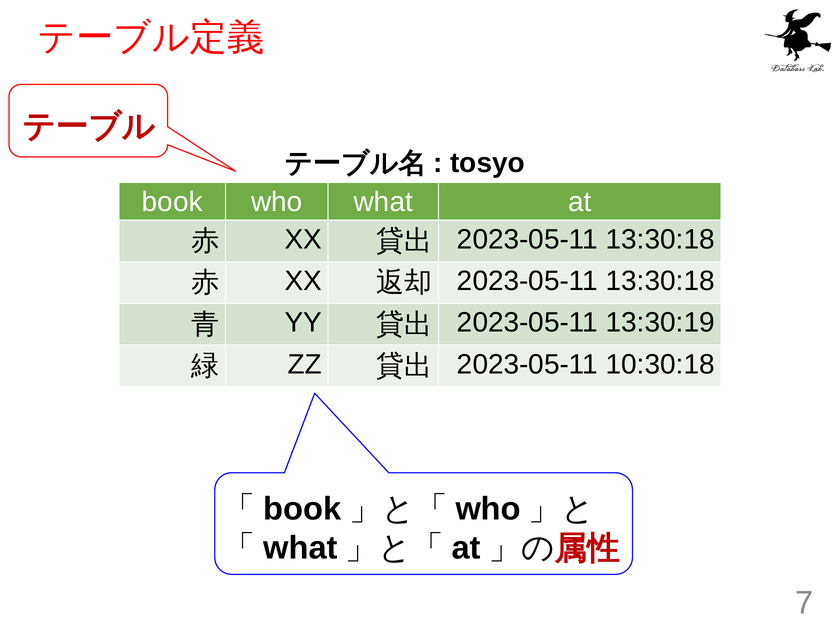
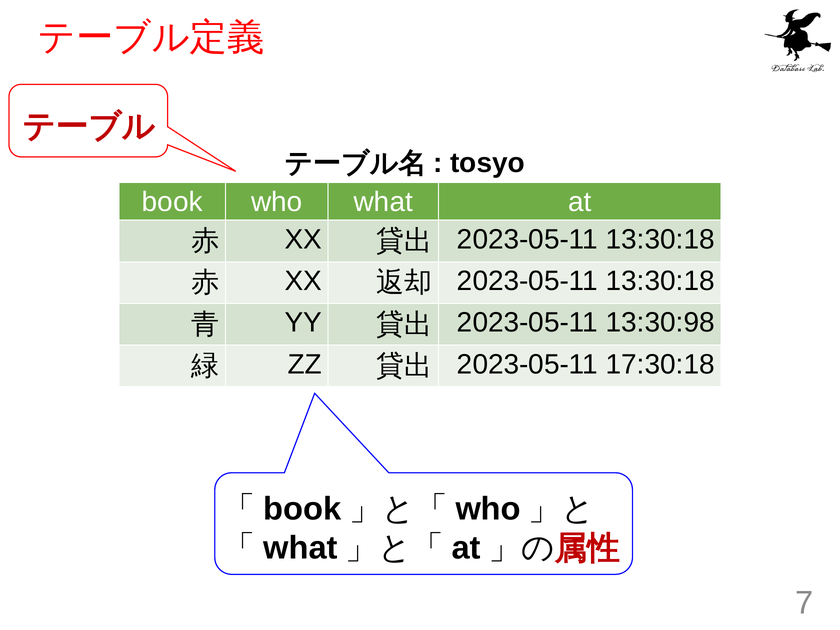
13:30:19: 13:30:19 -> 13:30:98
10:30:18: 10:30:18 -> 17:30:18
